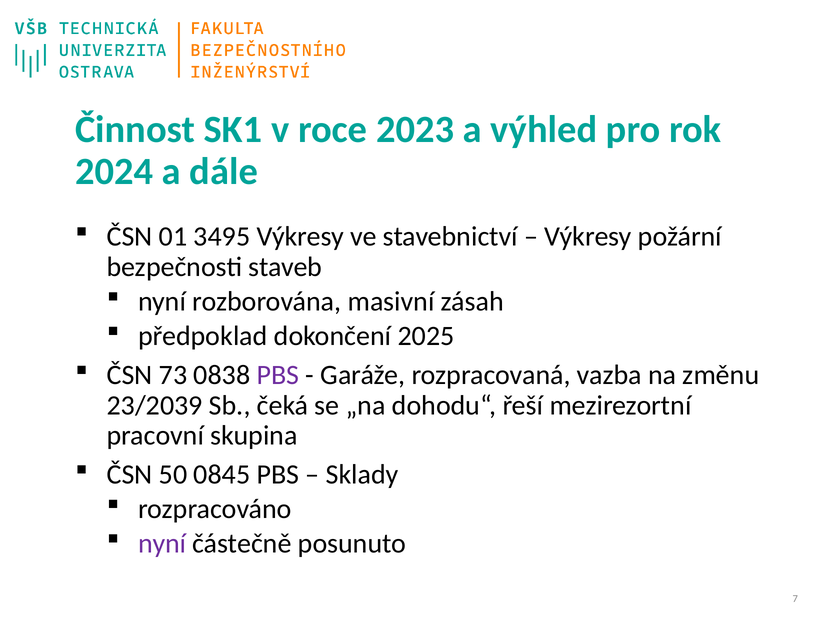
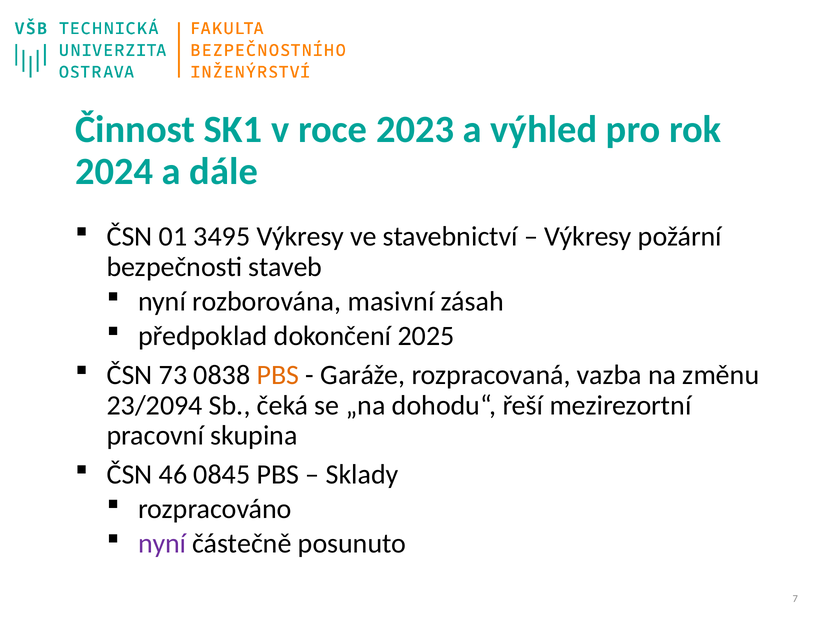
PBS at (278, 375) colour: purple -> orange
23/2039: 23/2039 -> 23/2094
50: 50 -> 46
